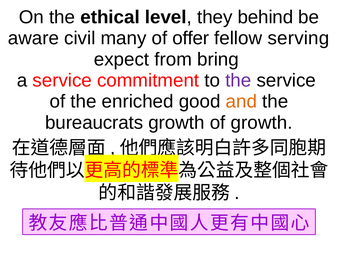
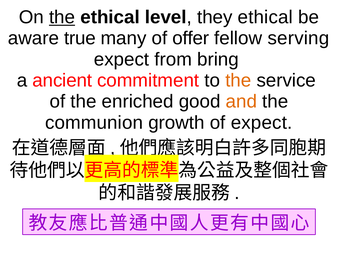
the at (62, 17) underline: none -> present
they behind: behind -> ethical
civil: civil -> true
a service: service -> ancient
the at (238, 81) colour: purple -> orange
bureaucrats: bureaucrats -> communion
of growth: growth -> expect
